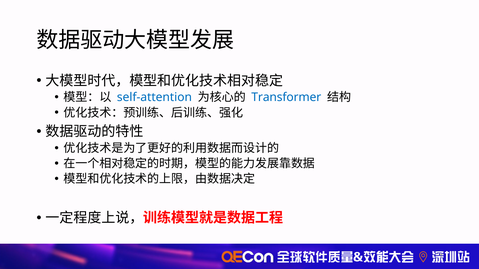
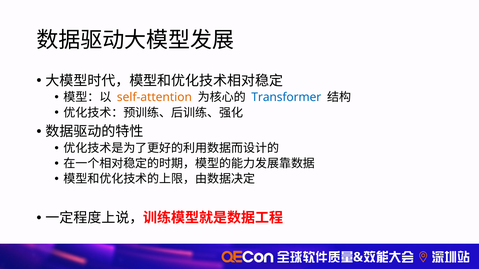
self-attention colour: blue -> orange
